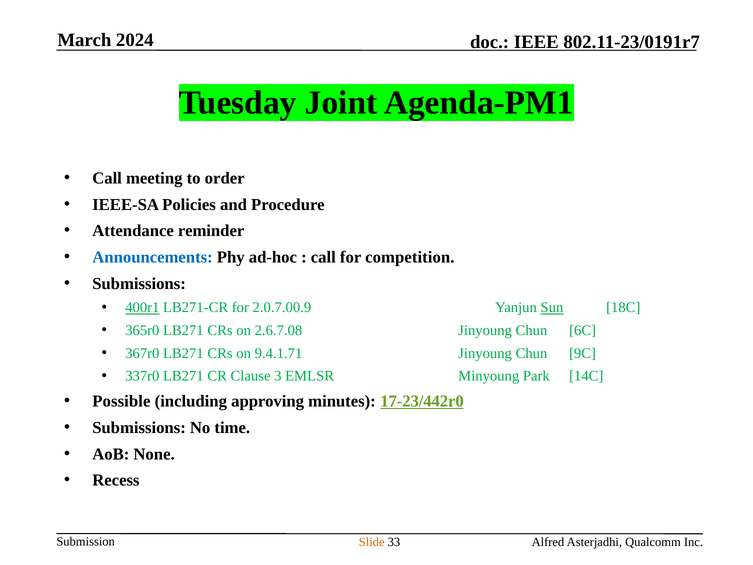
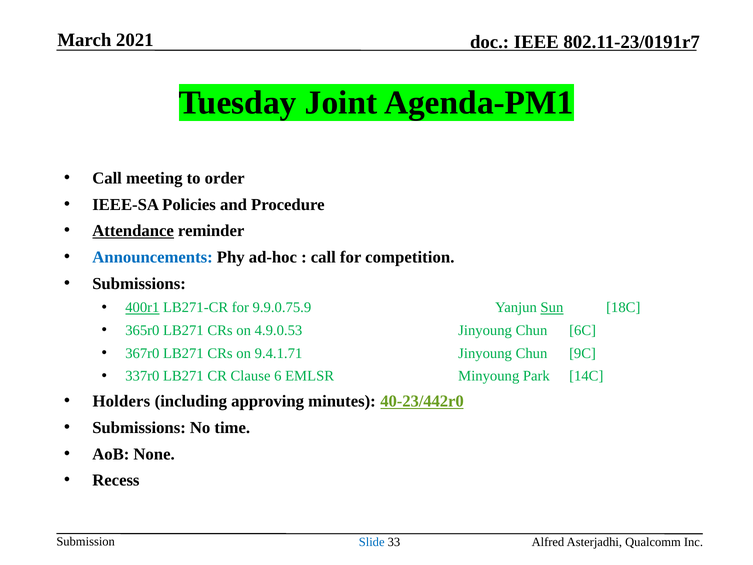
2024: 2024 -> 2021
Attendance underline: none -> present
2.0.7.00.9: 2.0.7.00.9 -> 9.9.0.75.9
2.6.7.08: 2.6.7.08 -> 4.9.0.53
3: 3 -> 6
Possible: Possible -> Holders
17-23/442r0: 17-23/442r0 -> 40-23/442r0
Slide colour: orange -> blue
